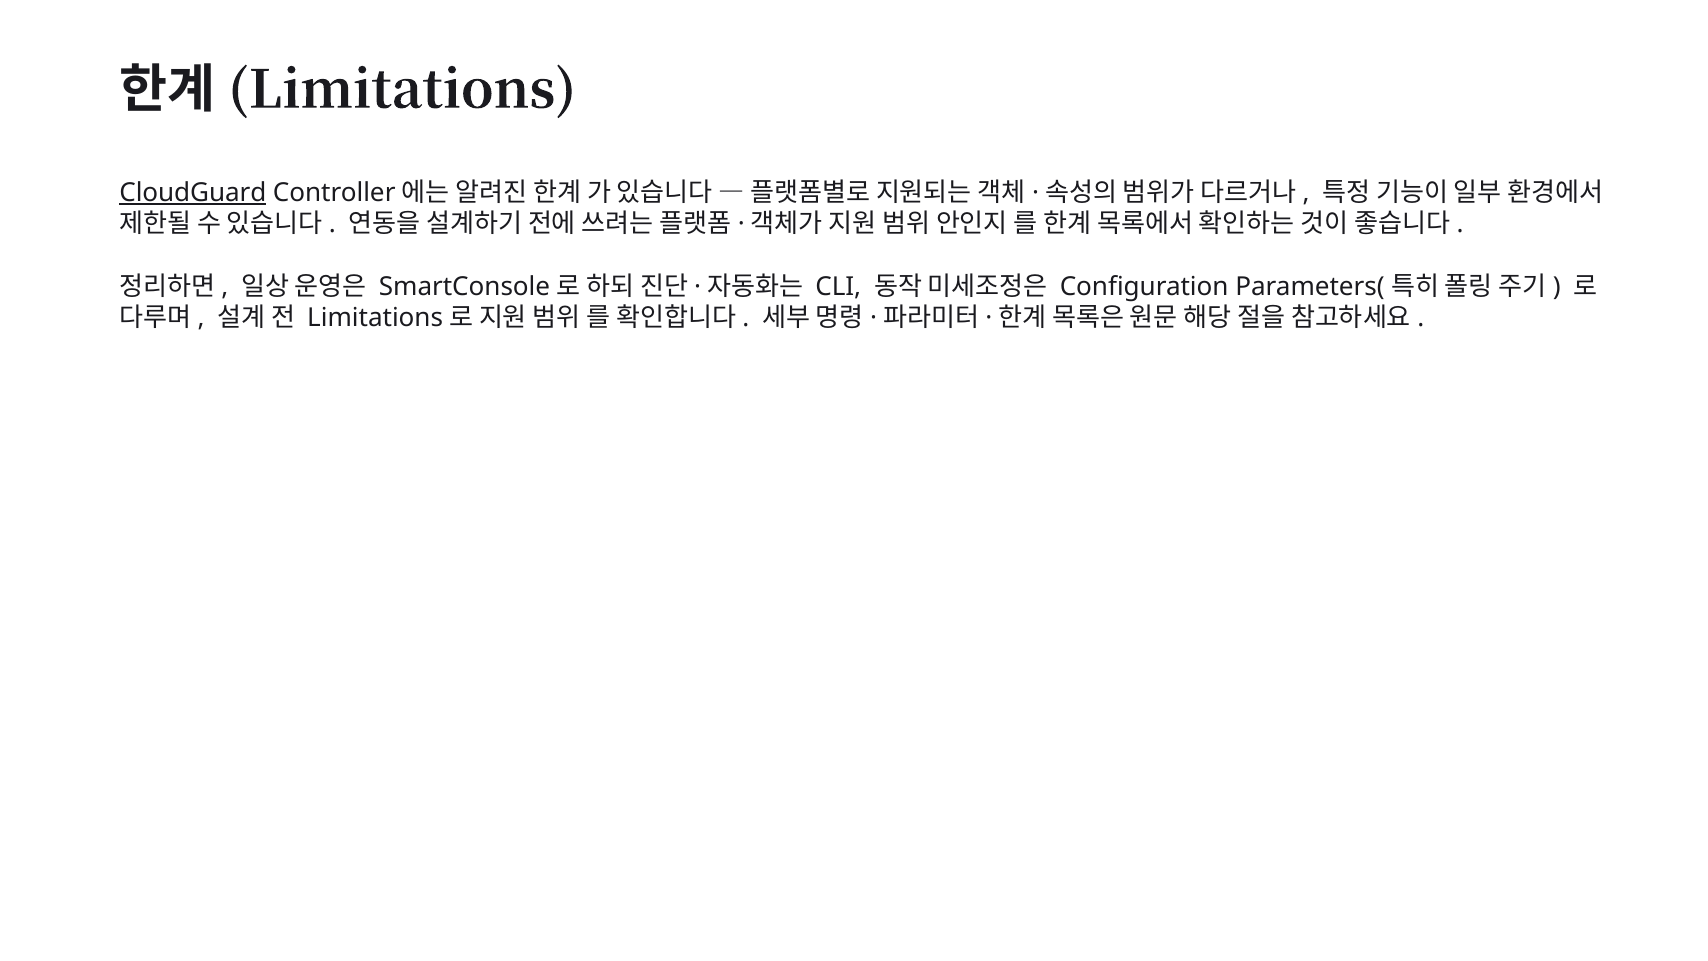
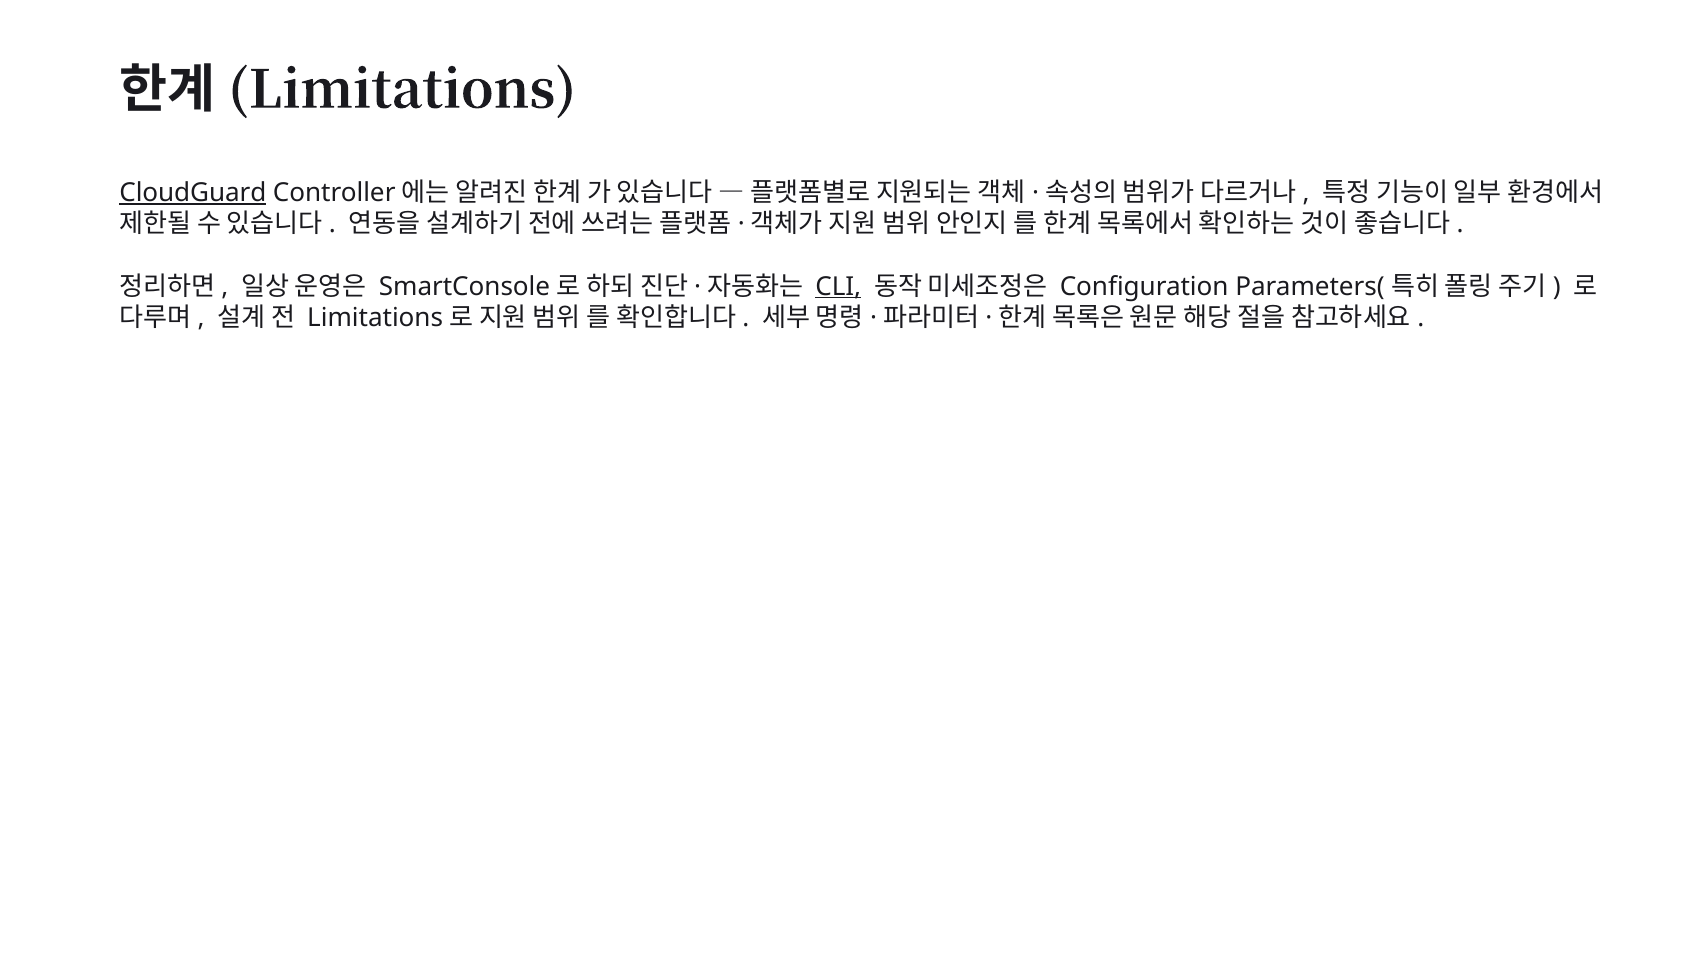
CLI underline: none -> present
